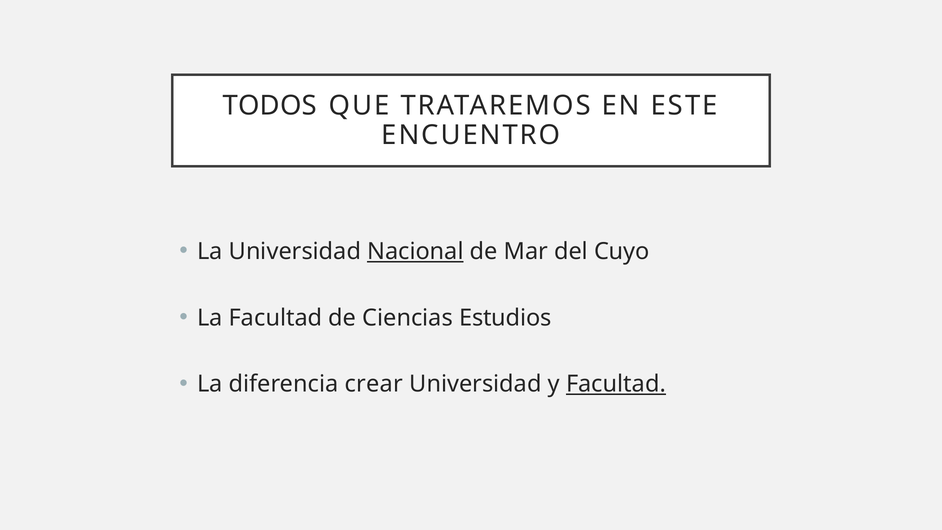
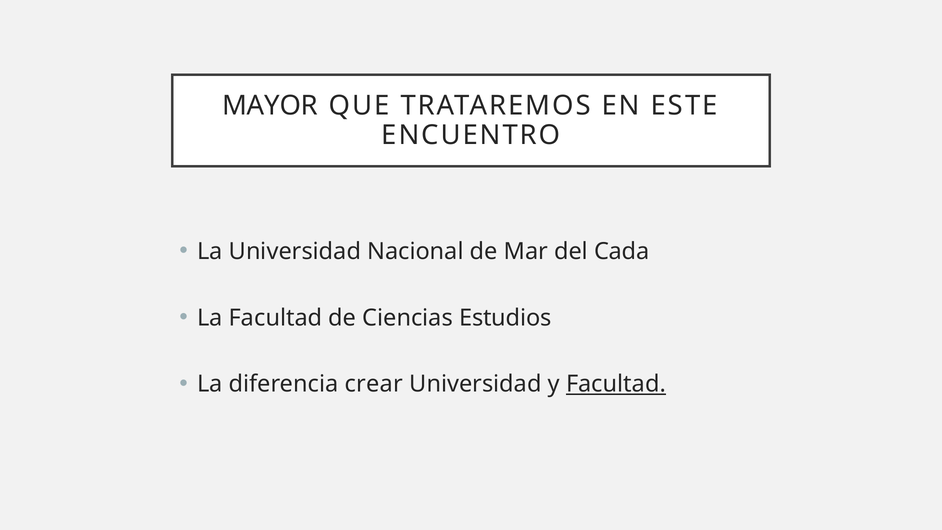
TODOS: TODOS -> MAYOR
Nacional underline: present -> none
Cuyo: Cuyo -> Cada
